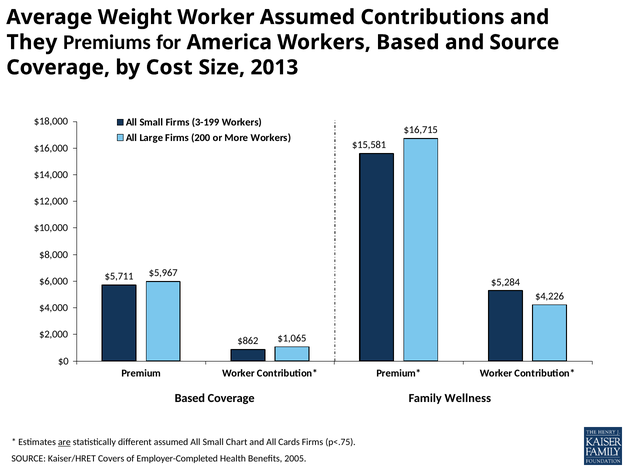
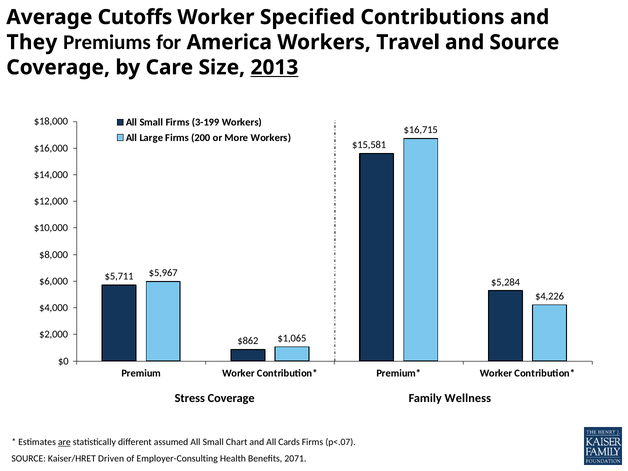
Weight: Weight -> Cutoffs
Worker Assumed: Assumed -> Specified
Based at (408, 42): Based -> Travel
Cost: Cost -> Care
2013 underline: none -> present
Based at (190, 398): Based -> Stress
p<.75: p<.75 -> p<.07
Covers: Covers -> Driven
Employer-Completed: Employer-Completed -> Employer-Consulting
2005: 2005 -> 2071
